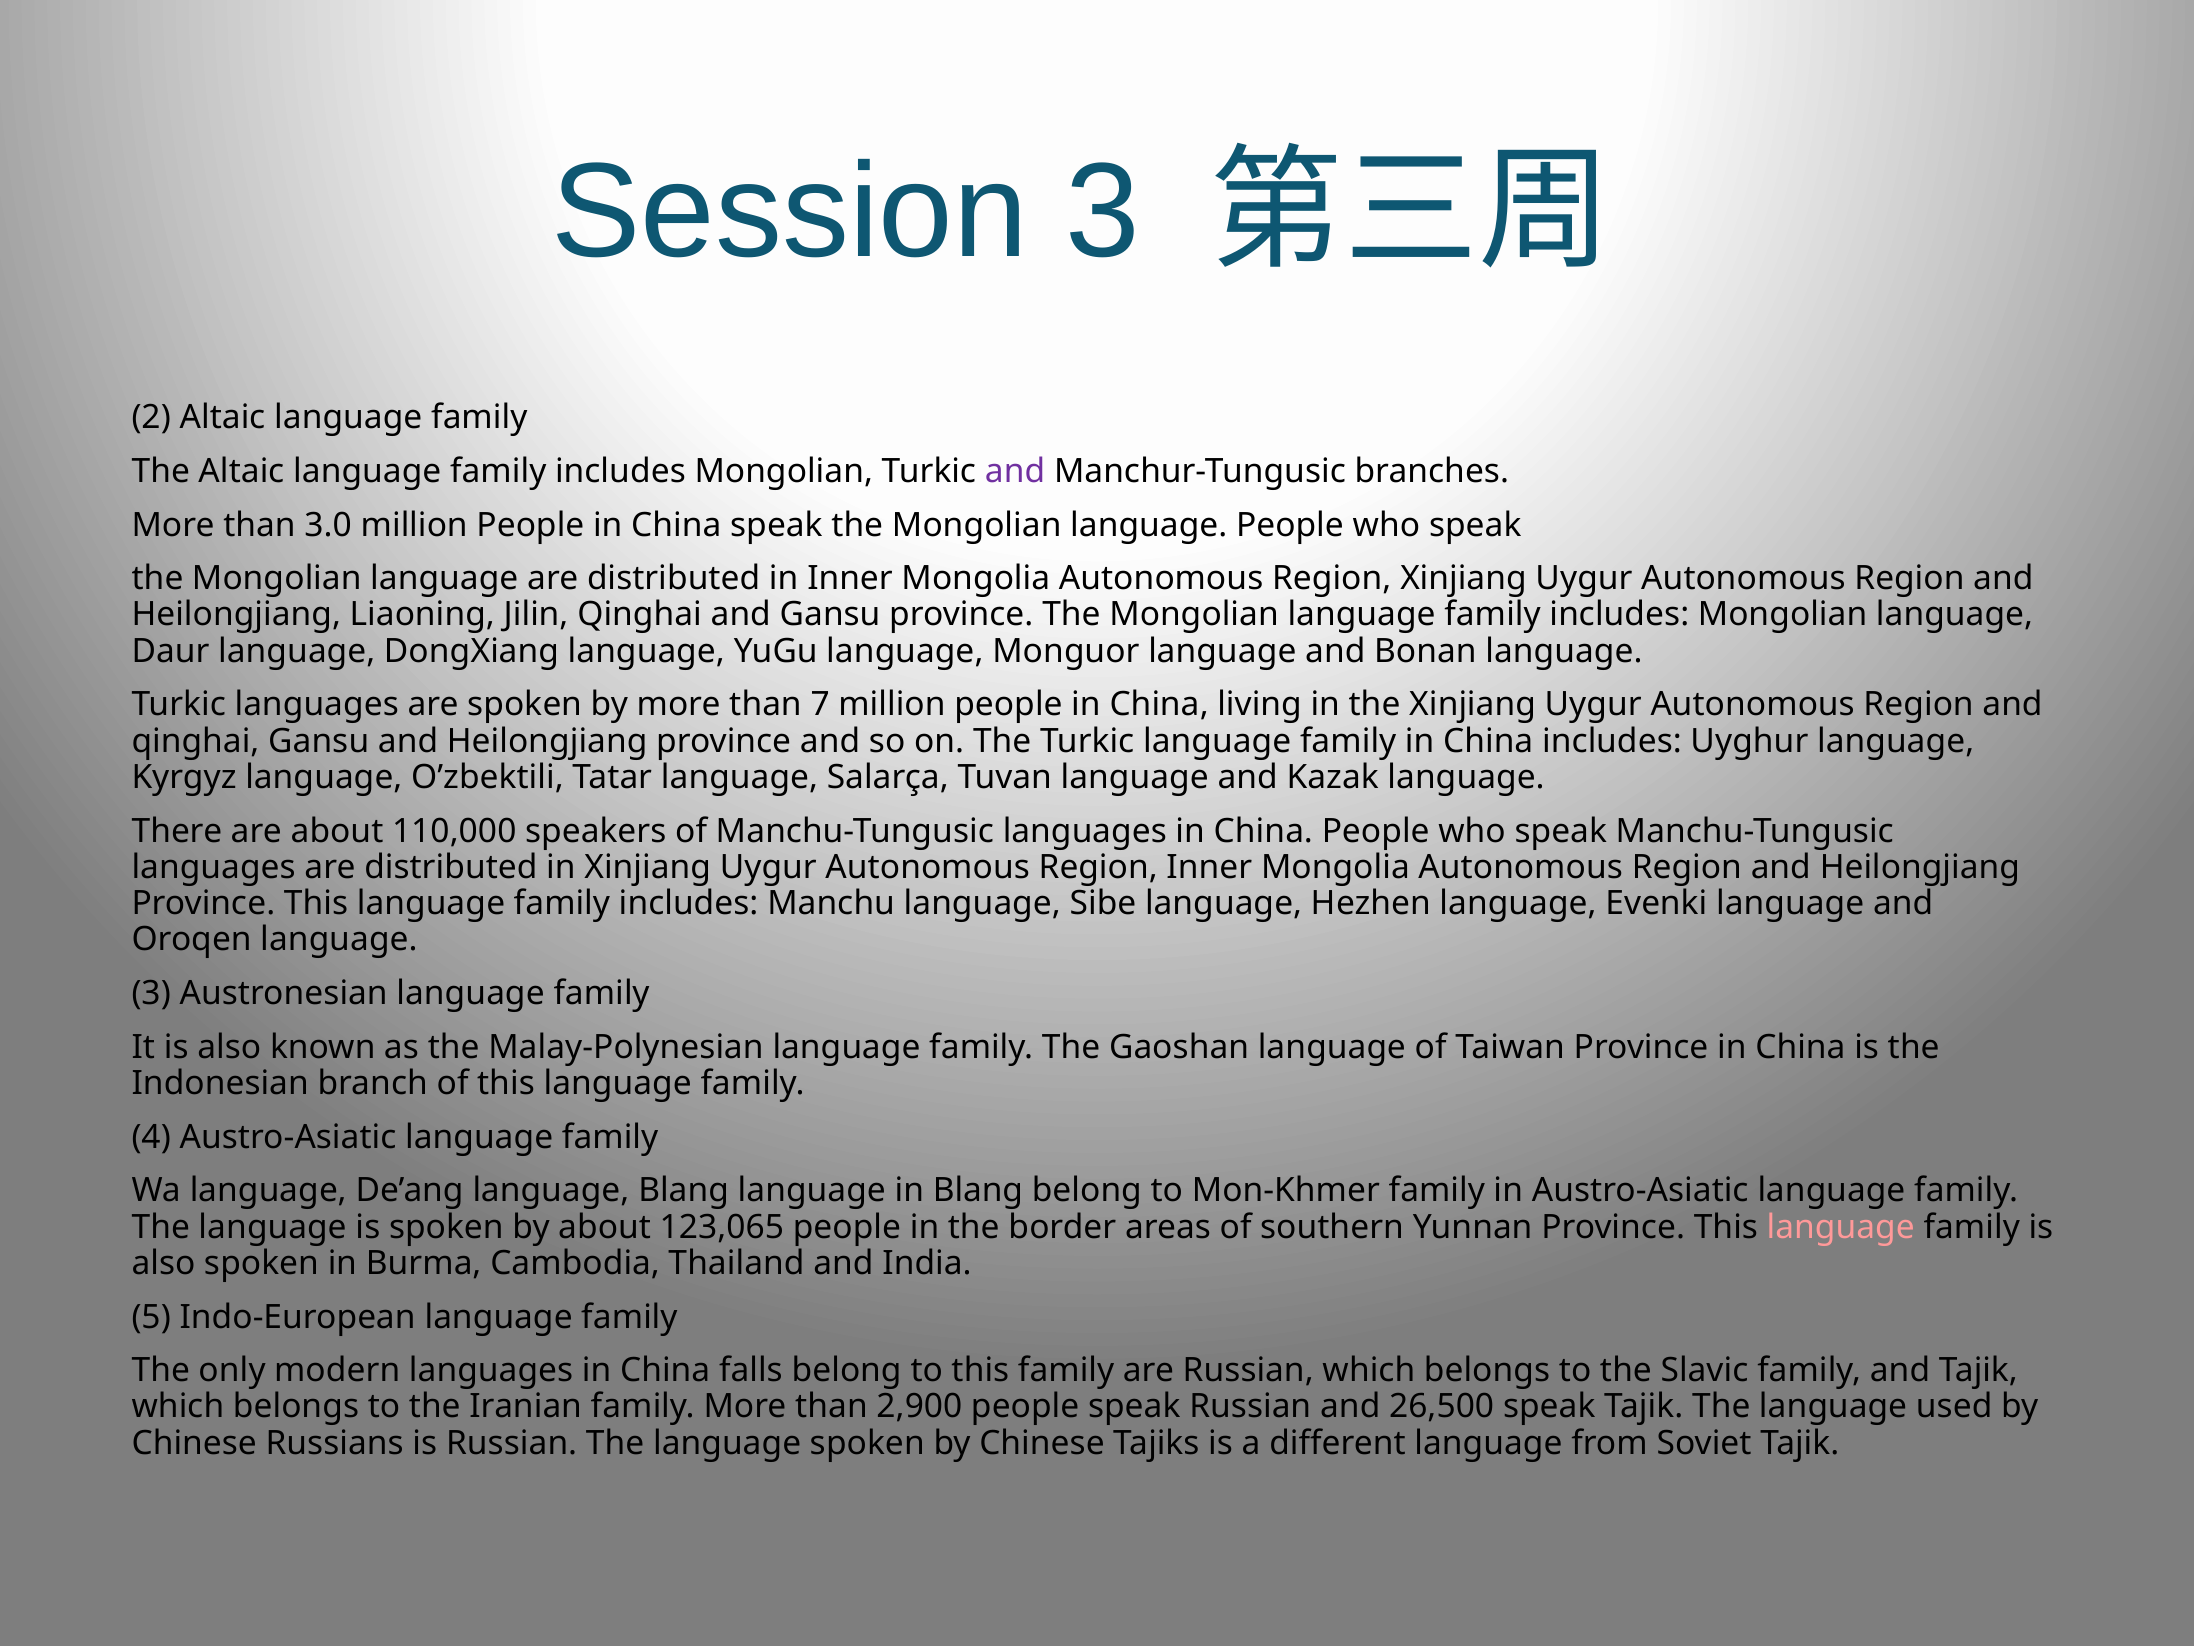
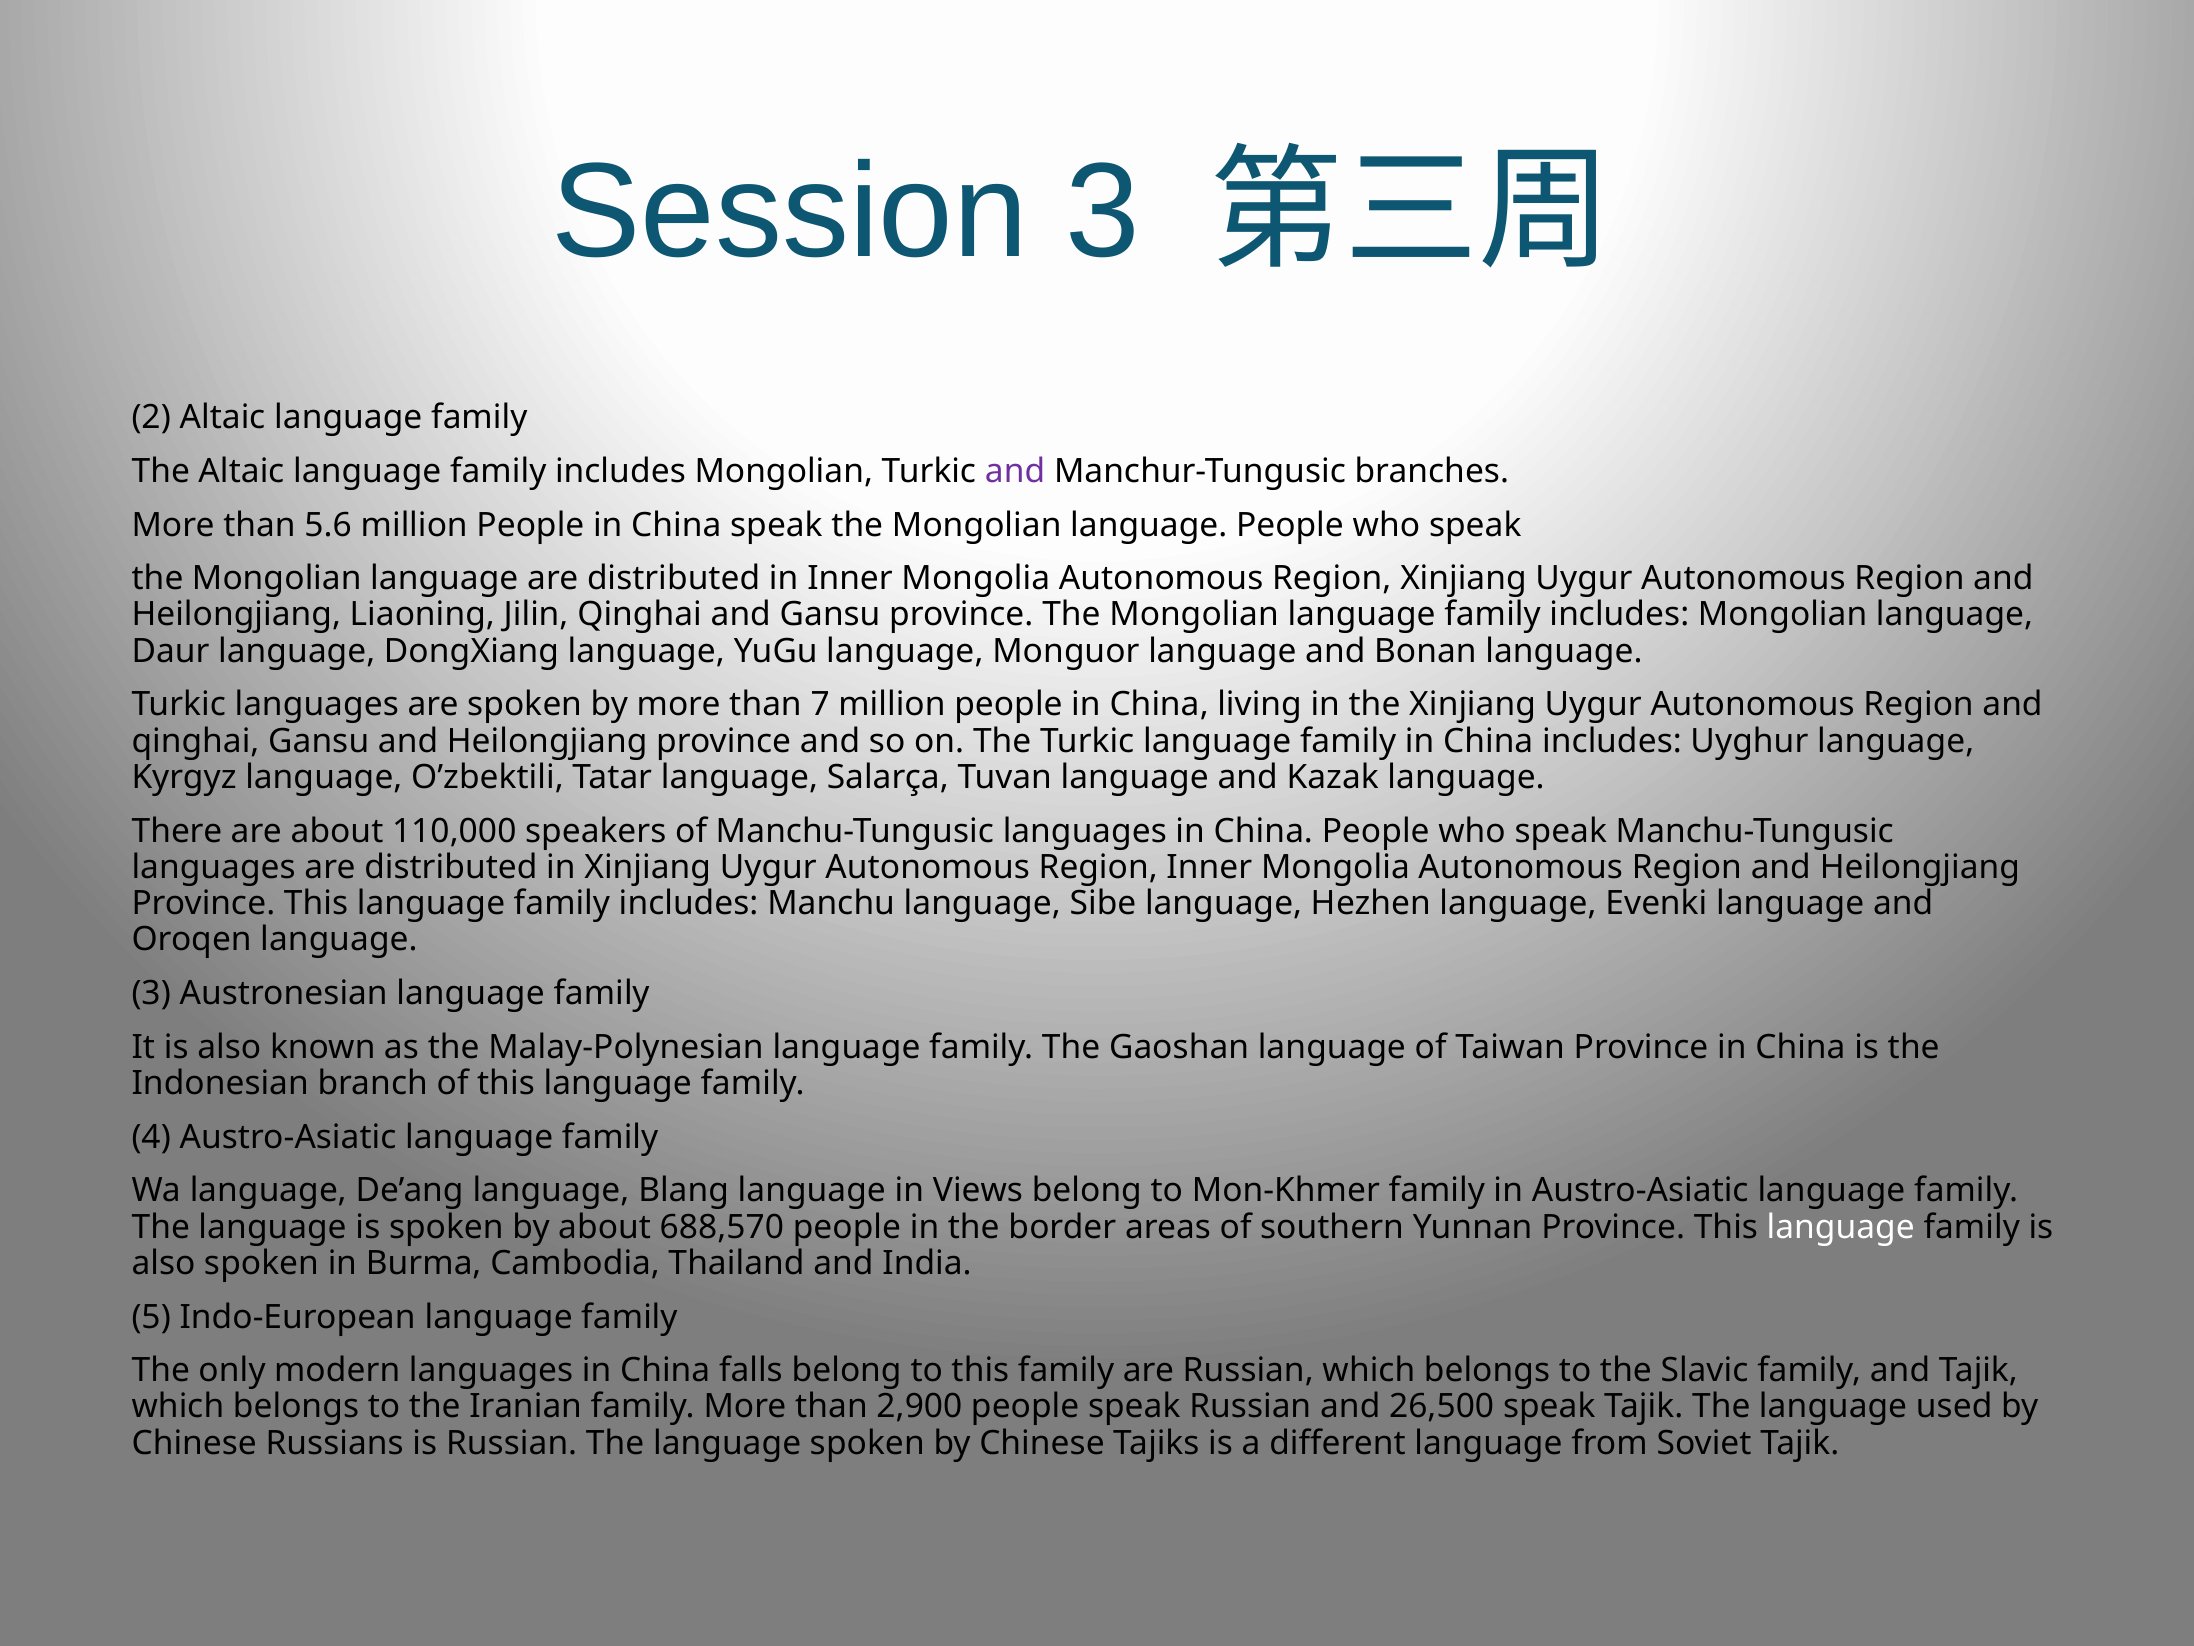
3.0: 3.0 -> 5.6
in Blang: Blang -> Views
123,065: 123,065 -> 688,570
language at (1841, 1227) colour: pink -> white
